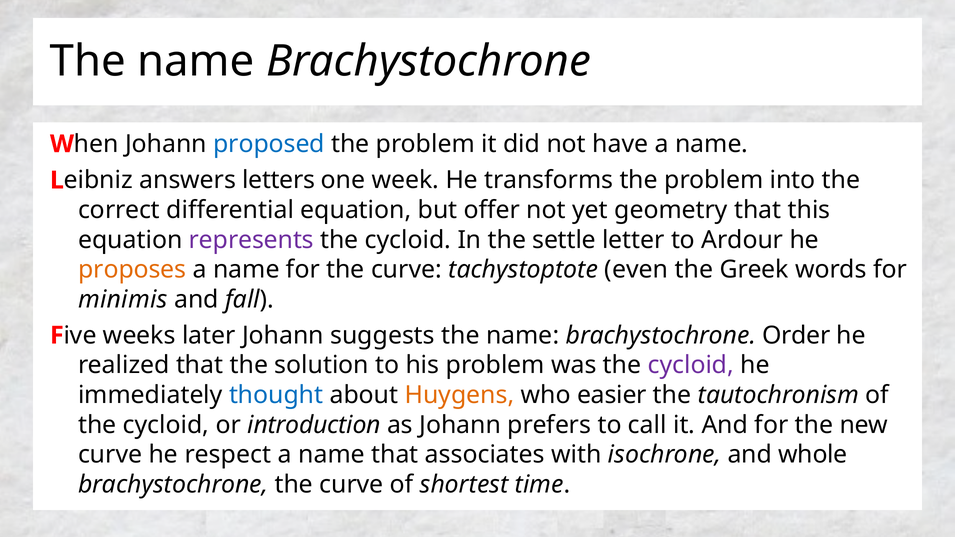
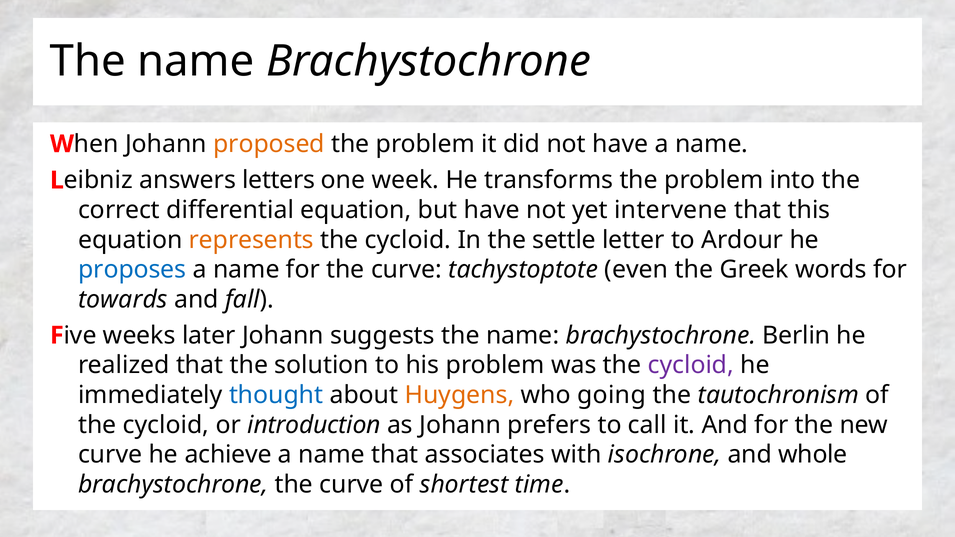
proposed colour: blue -> orange
but offer: offer -> have
geometry: geometry -> intervene
represents colour: purple -> orange
proposes colour: orange -> blue
minimis: minimis -> towards
Order: Order -> Berlin
easier: easier -> going
respect: respect -> achieve
